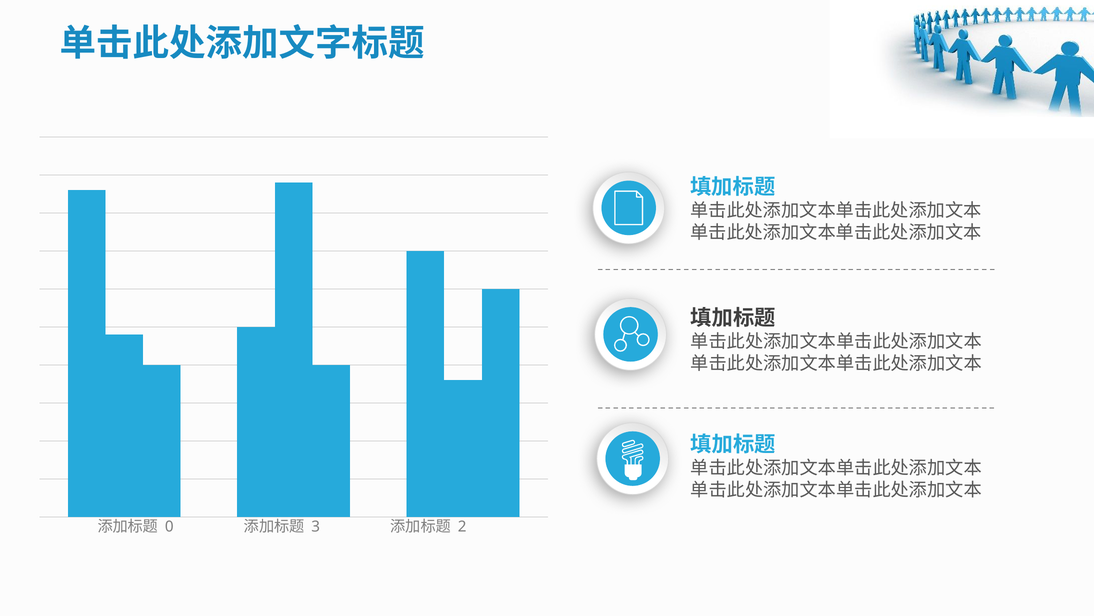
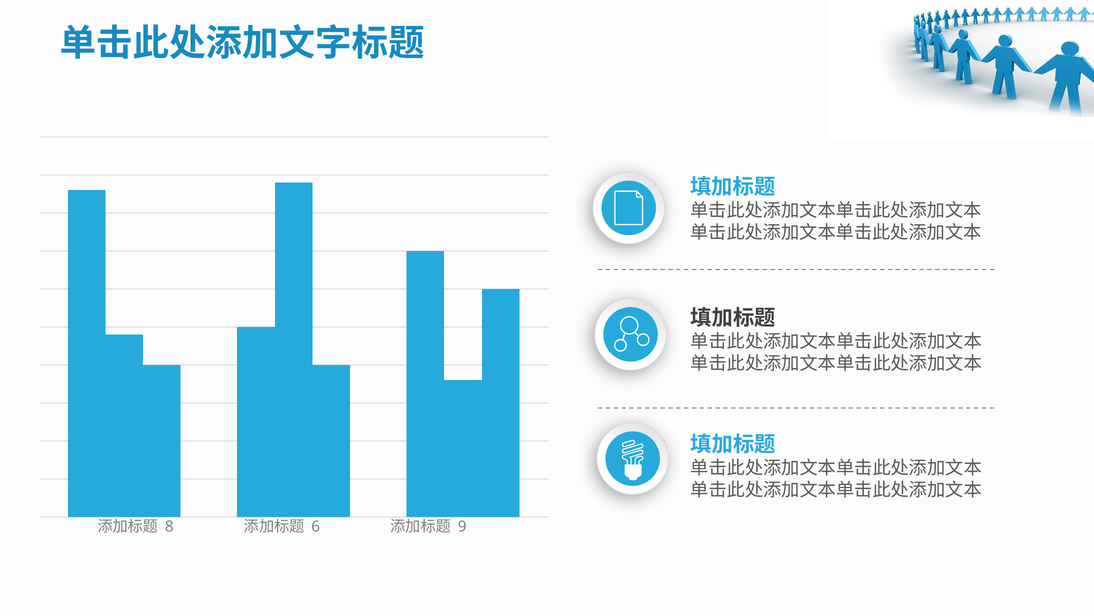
0: 0 -> 8
3: 3 -> 6
2: 2 -> 9
